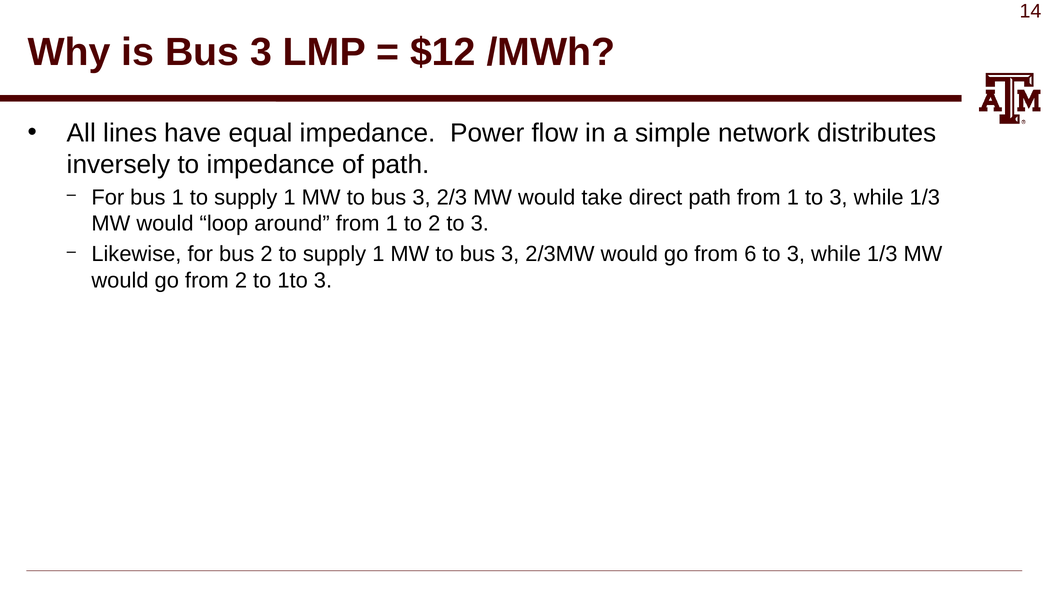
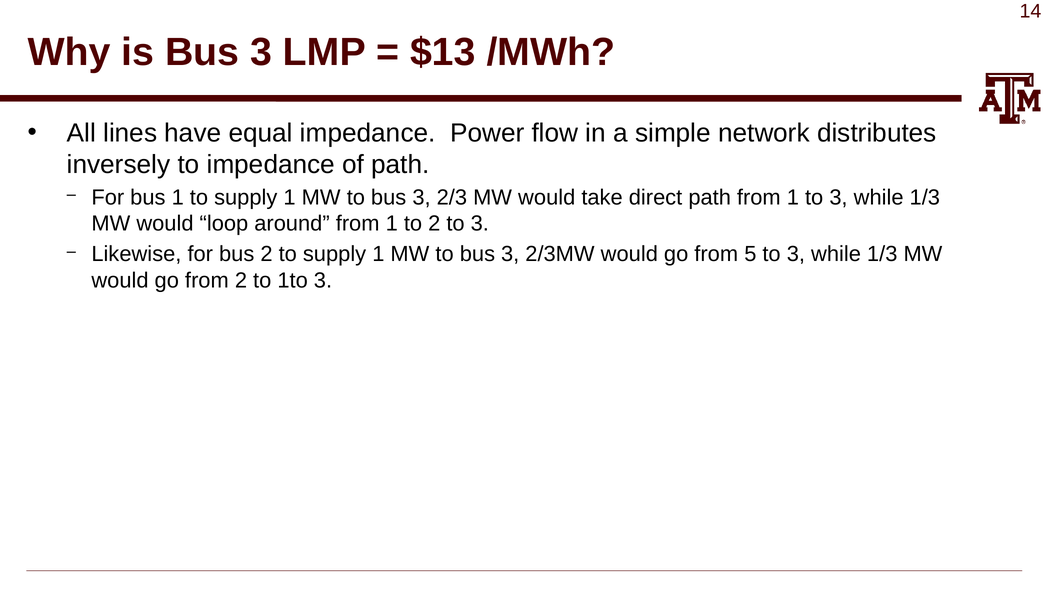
$12: $12 -> $13
6: 6 -> 5
